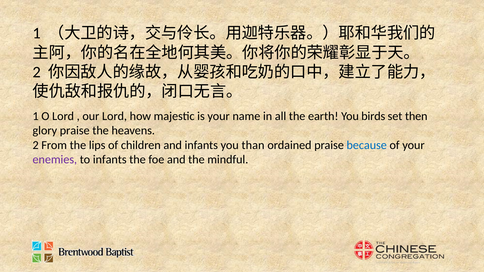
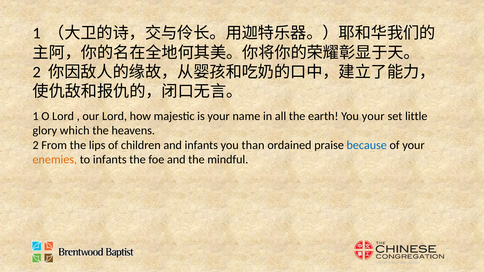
You birds: birds -> your
then: then -> little
glory praise: praise -> which
enemies colour: purple -> orange
